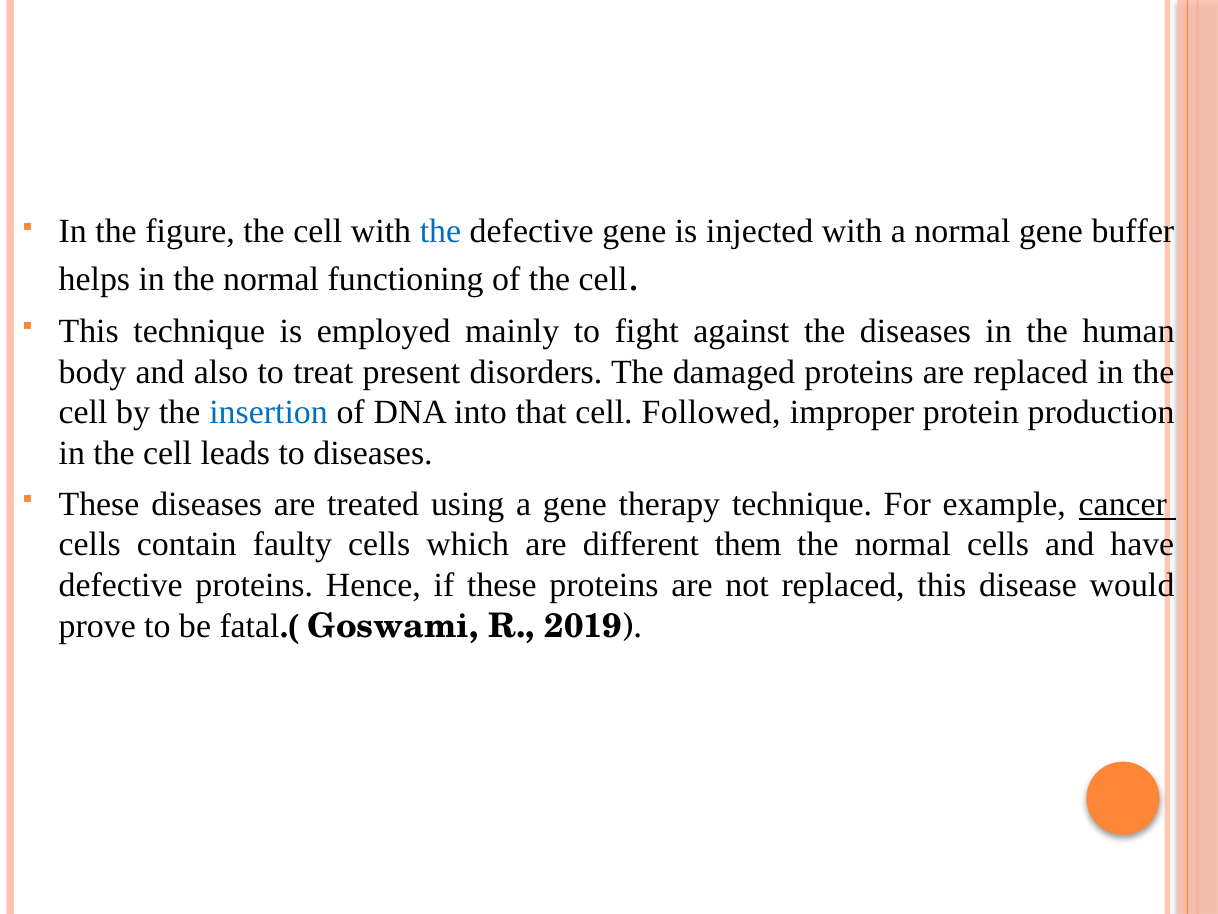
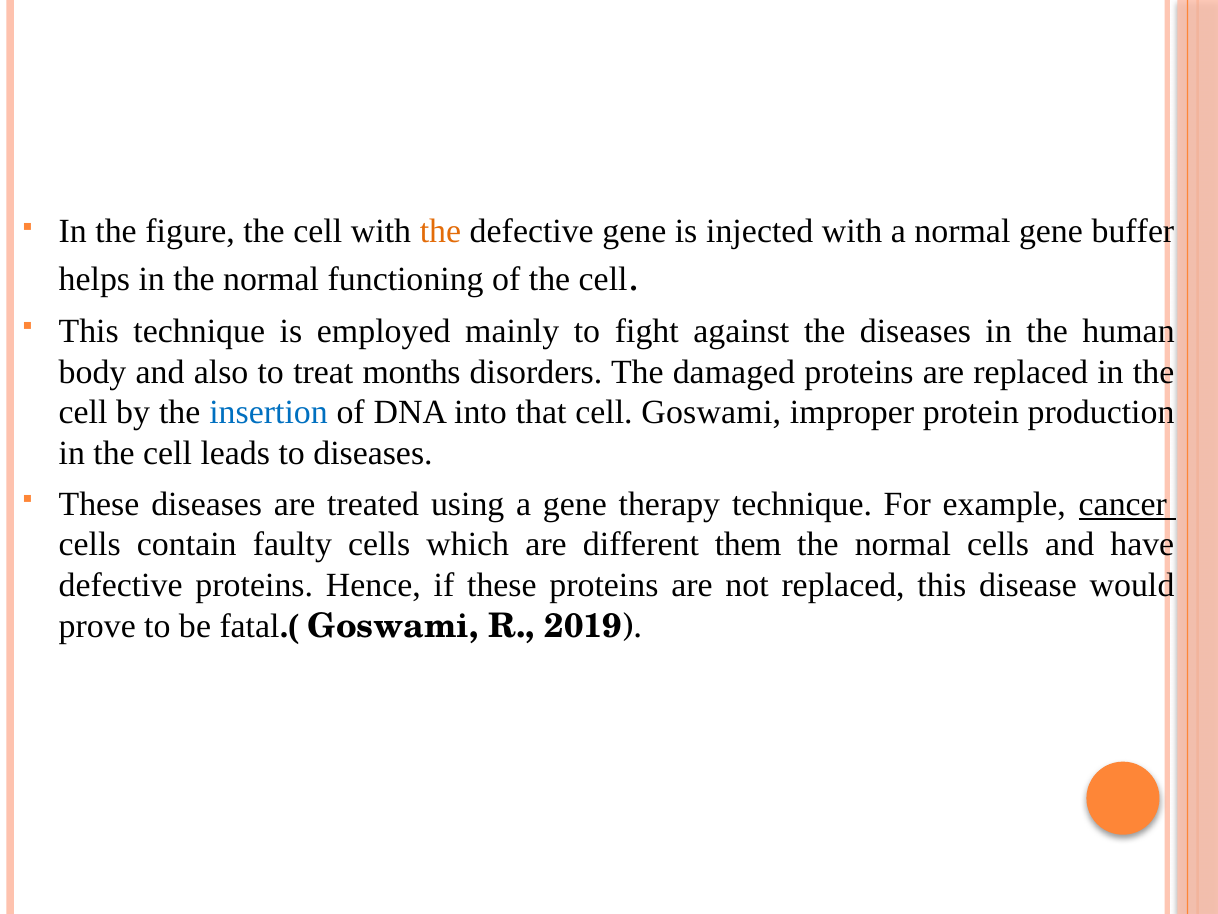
the at (440, 232) colour: blue -> orange
present: present -> months
cell Followed: Followed -> Goswami
